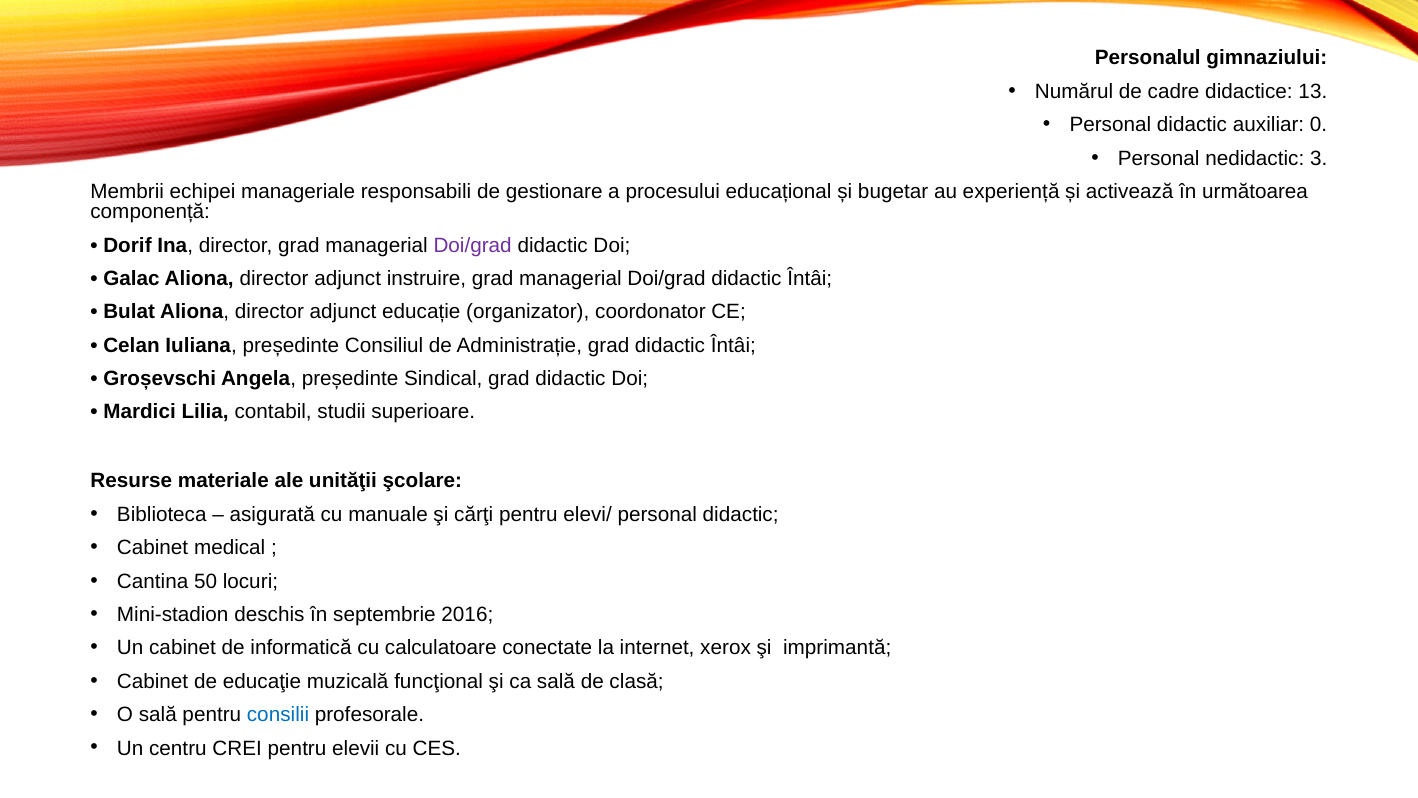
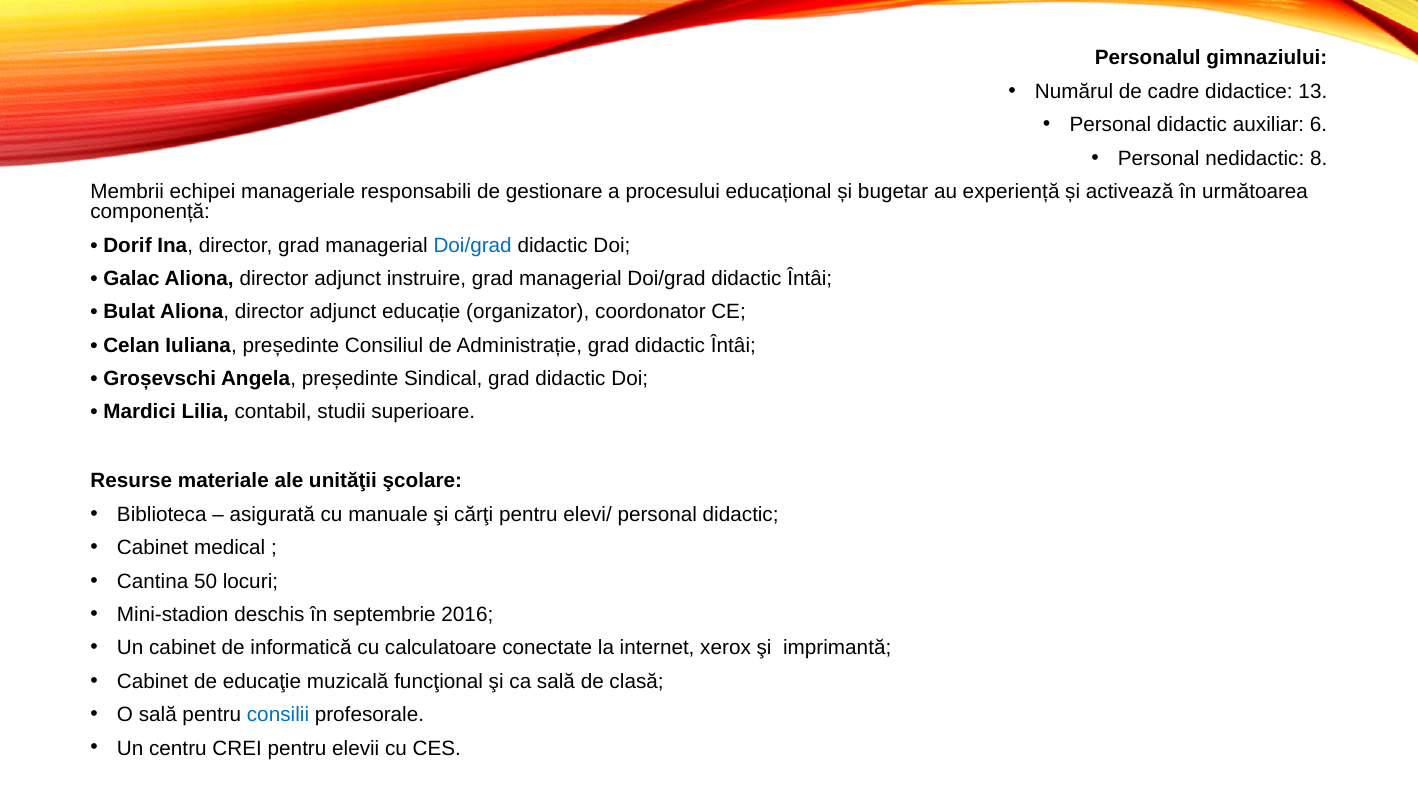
0: 0 -> 6
3: 3 -> 8
Doi/grad at (473, 245) colour: purple -> blue
